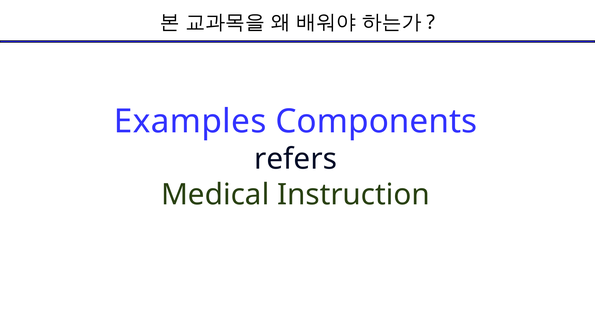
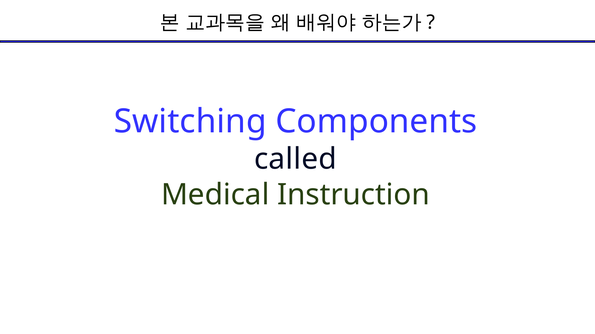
Examples: Examples -> Switching
refers: refers -> called
